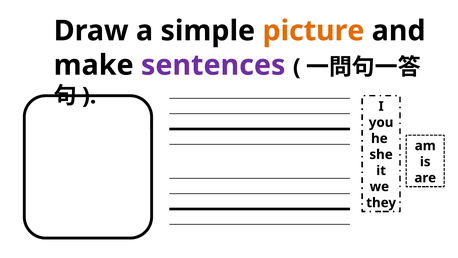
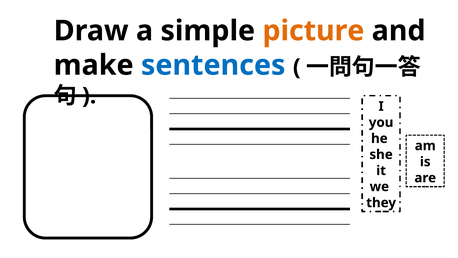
sentences at (213, 65) colour: purple -> blue
